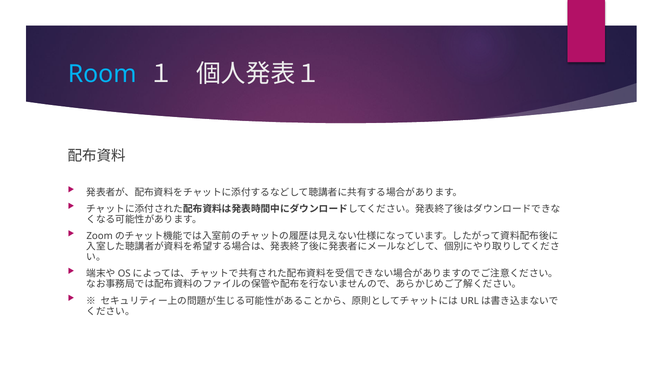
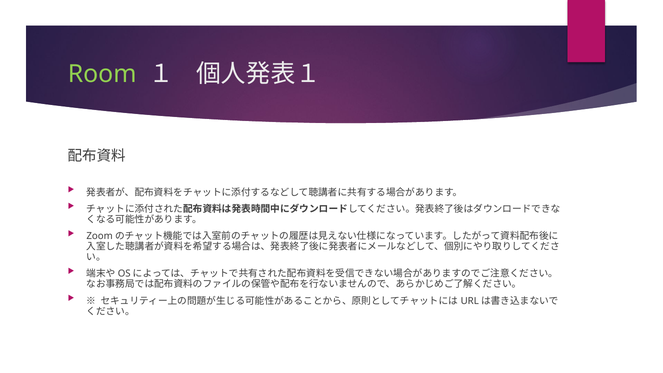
Room colour: light blue -> light green
